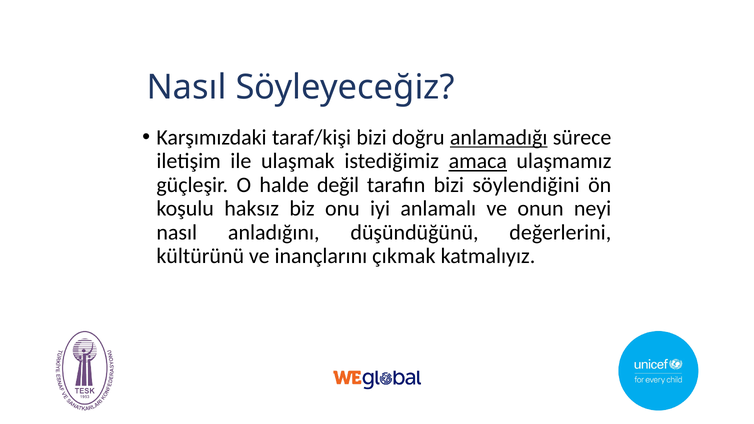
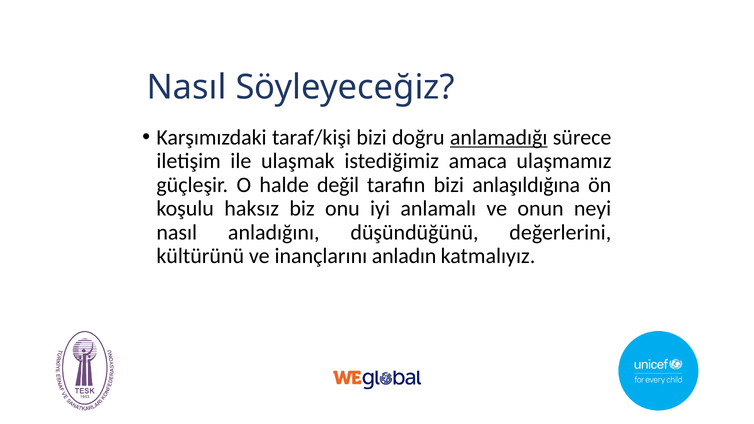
amaca underline: present -> none
söylendiğini: söylendiğini -> anlaşıldığına
çıkmak: çıkmak -> anladın
